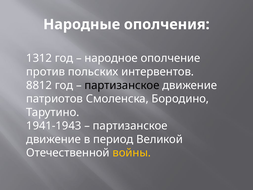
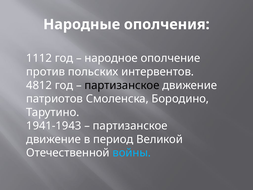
1312: 1312 -> 1112
8812: 8812 -> 4812
войны colour: yellow -> light blue
